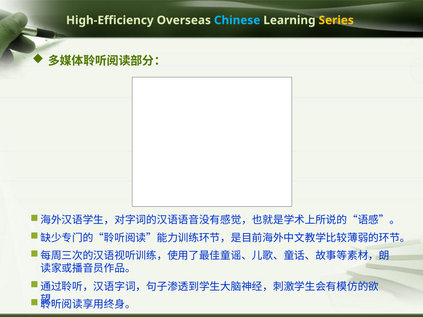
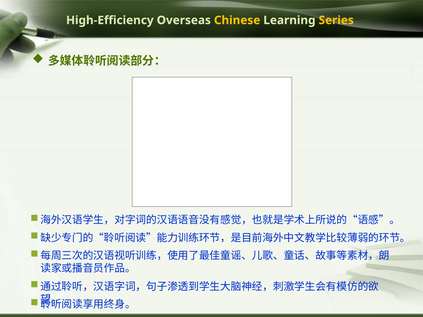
Chinese colour: light blue -> yellow
